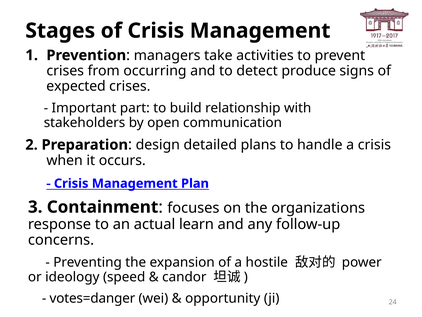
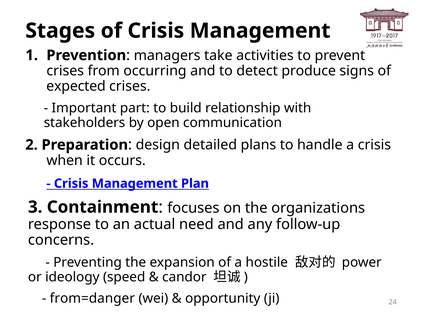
learn: learn -> need
votes=danger: votes=danger -> from=danger
